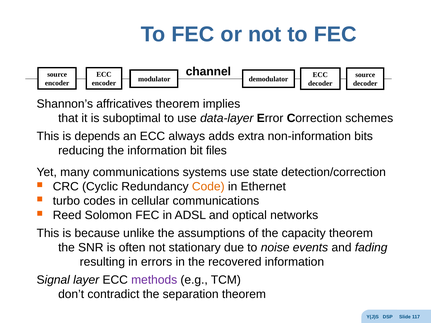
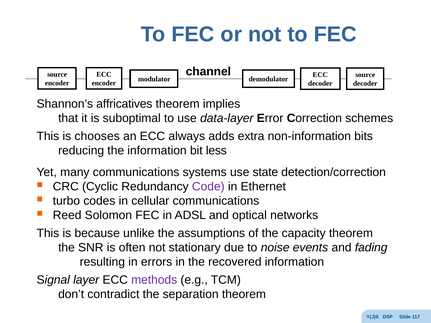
depends: depends -> chooses
files: files -> less
Code colour: orange -> purple
